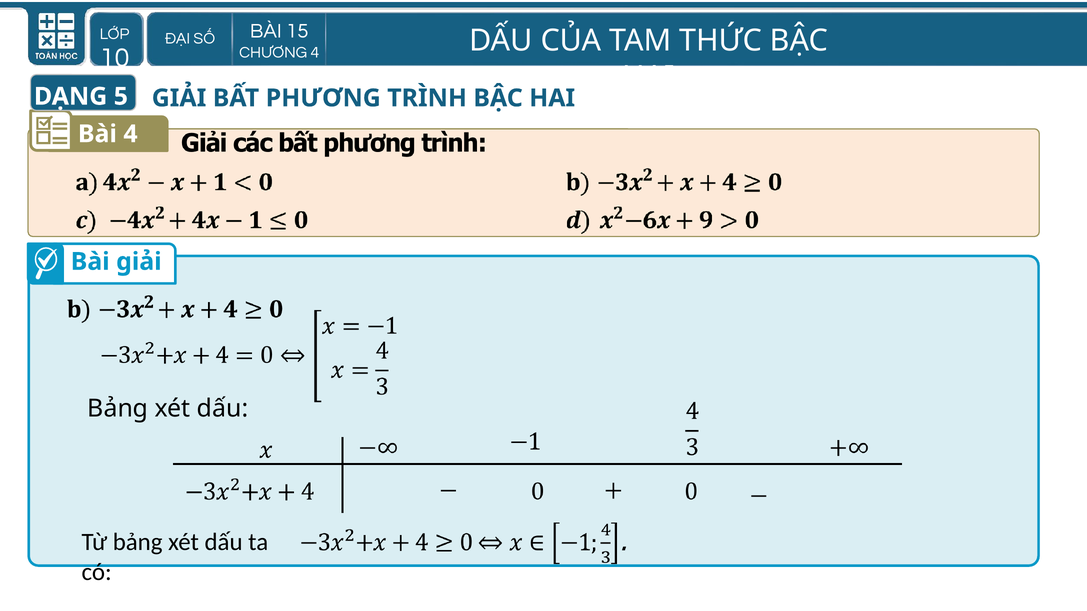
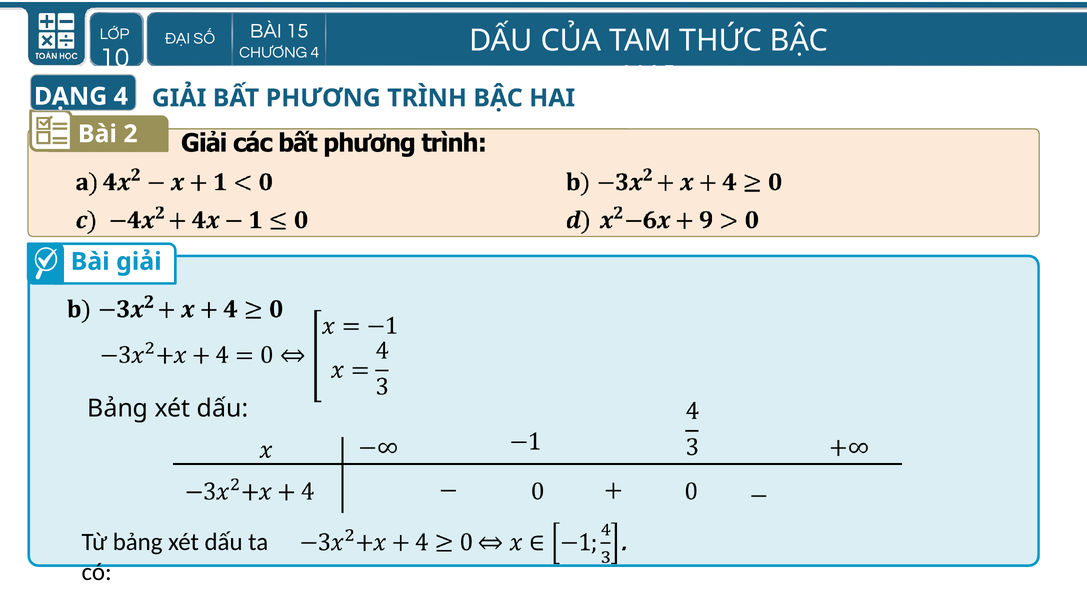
DẠNG 5: 5 -> 4
Bài 4: 4 -> 2
